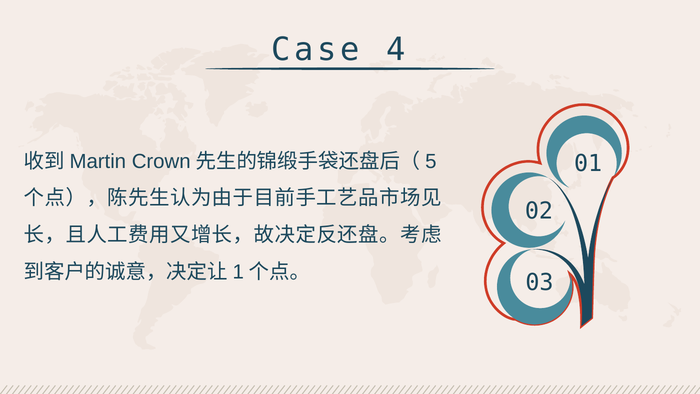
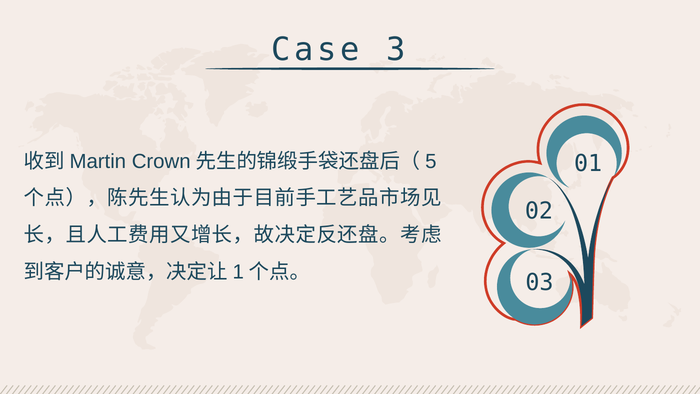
4: 4 -> 3
